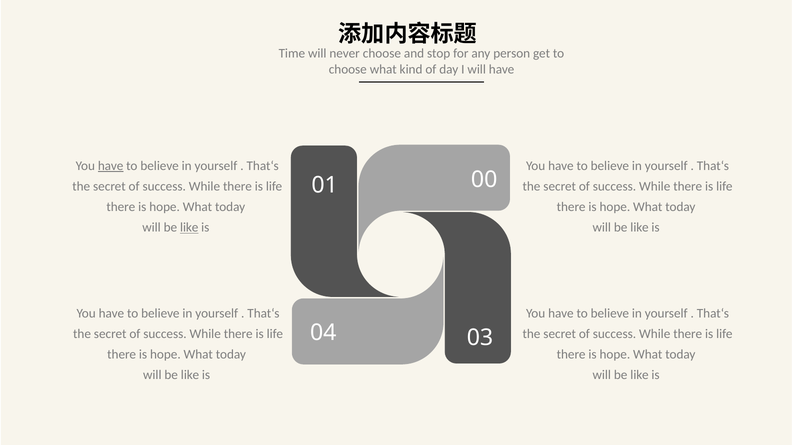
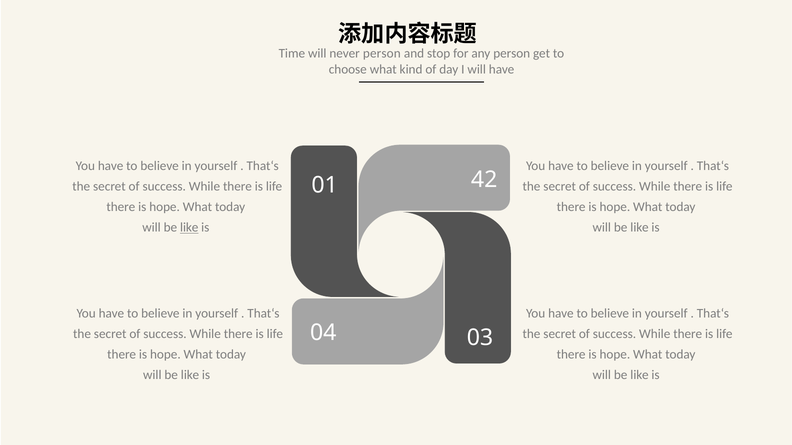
never choose: choose -> person
have at (111, 166) underline: present -> none
00: 00 -> 42
